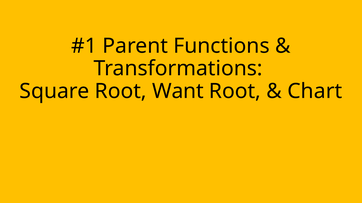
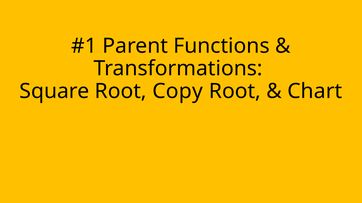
Want: Want -> Copy
